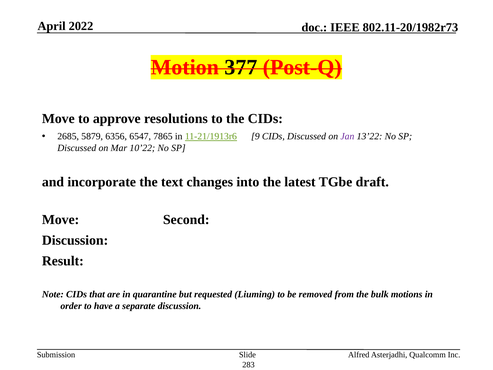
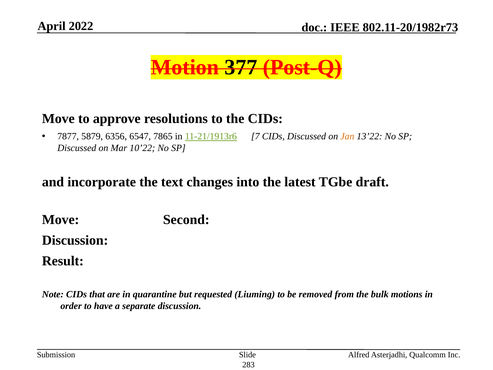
2685: 2685 -> 7877
9: 9 -> 7
Jan colour: purple -> orange
